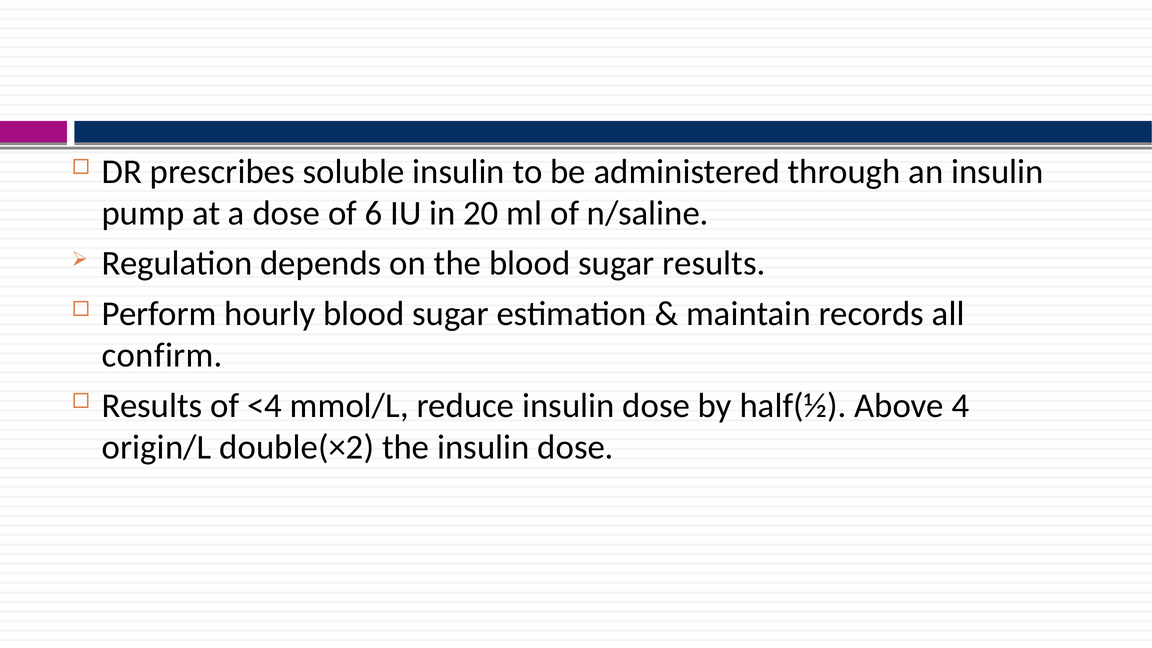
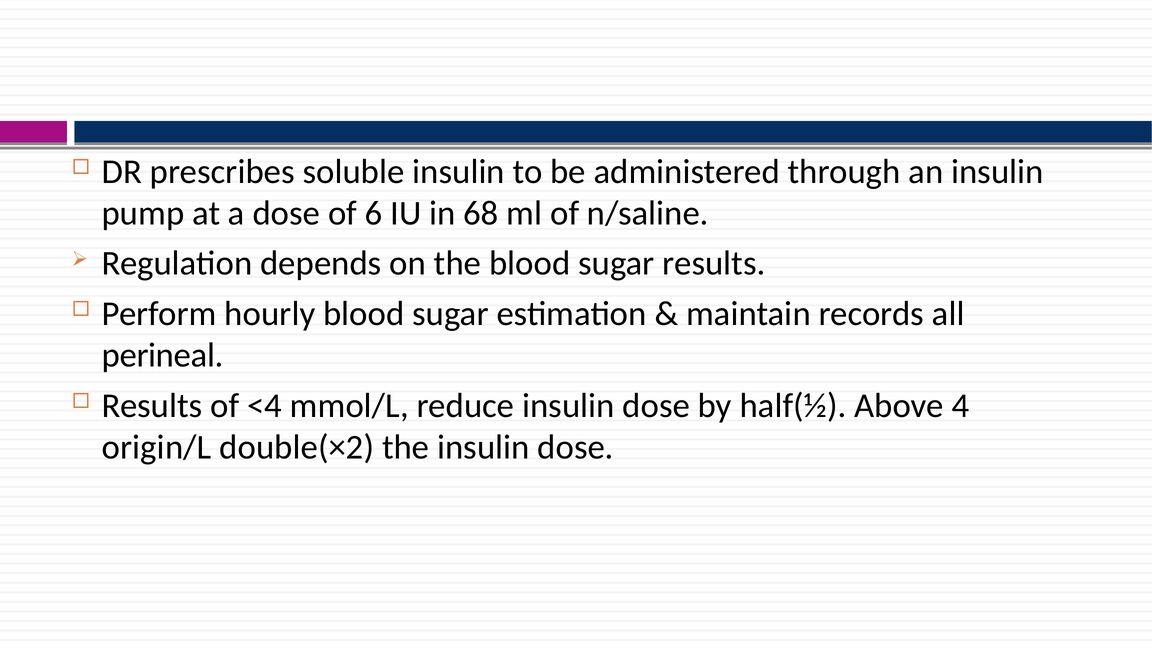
20: 20 -> 68
confirm: confirm -> perineal
